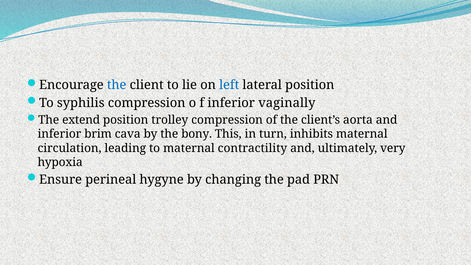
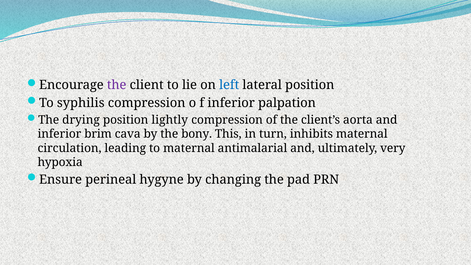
the at (117, 85) colour: blue -> purple
vaginally: vaginally -> palpation
extend: extend -> drying
trolley: trolley -> lightly
contractility: contractility -> antimalarial
